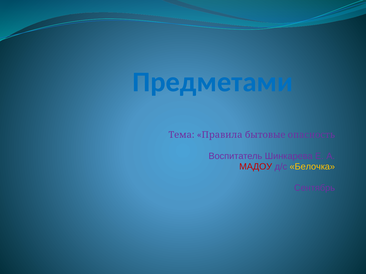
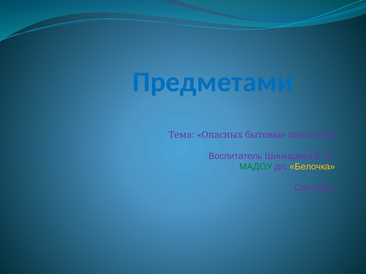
Правила: Правила -> Опасных
опасность: опасность -> понятием
МАДОУ colour: red -> green
